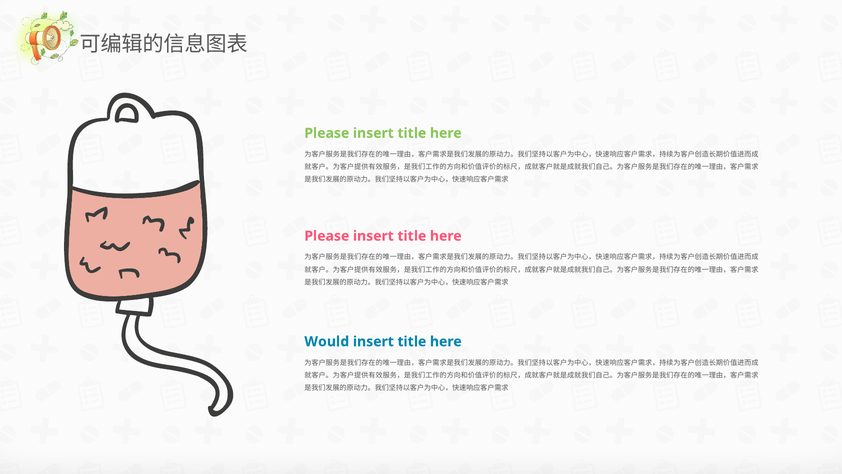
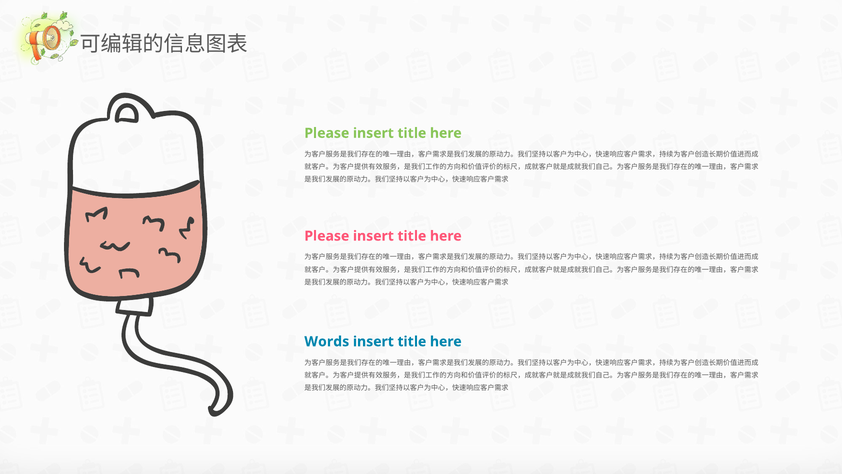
Would: Would -> Words
